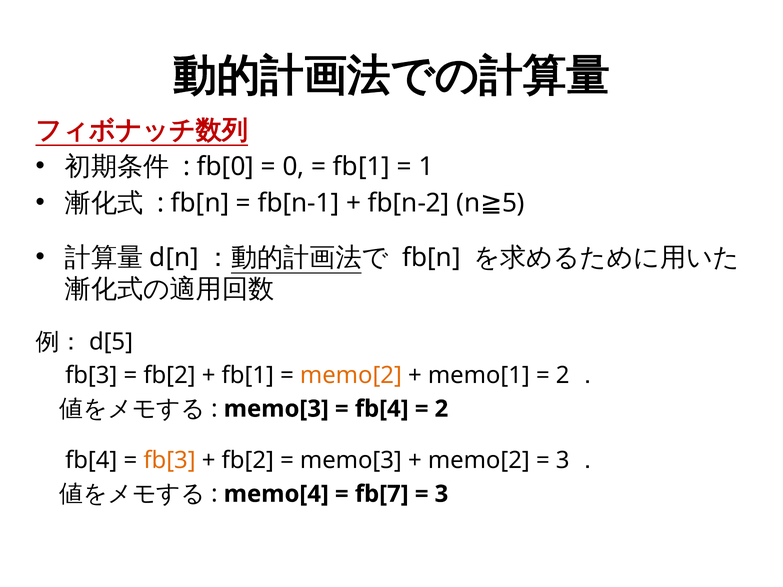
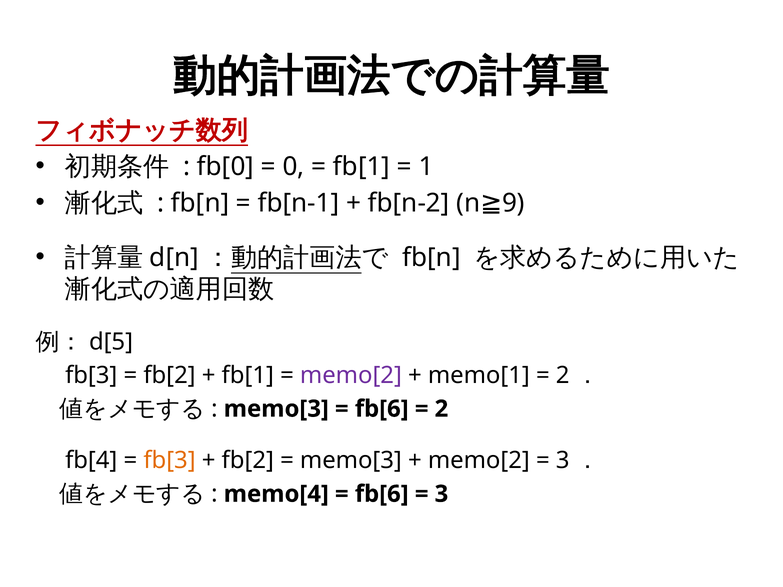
5: 5 -> 9
memo[2 at (351, 376) colour: orange -> purple
fb[4 at (382, 409): fb[4 -> fb[6
fb[7 at (382, 494): fb[7 -> fb[6
